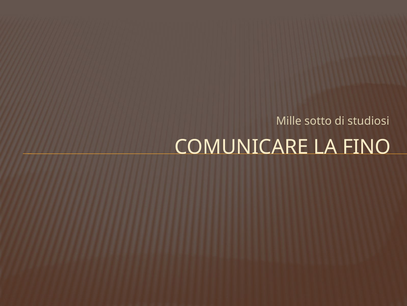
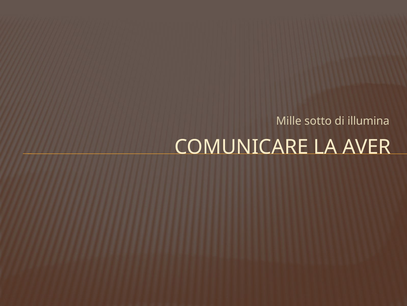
studiosi: studiosi -> illumina
FINO: FINO -> AVER
